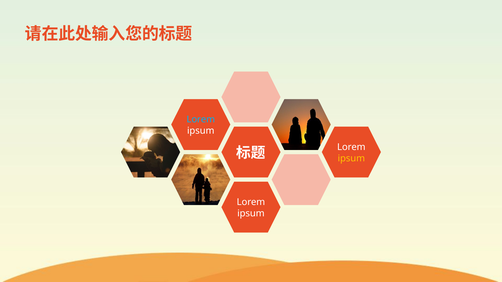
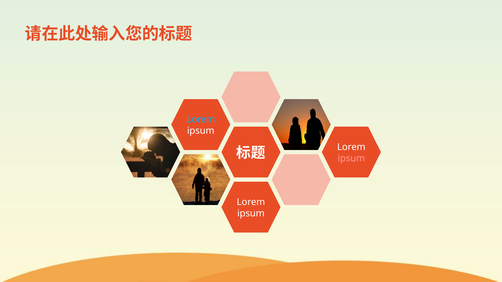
ipsum at (351, 159) colour: yellow -> pink
